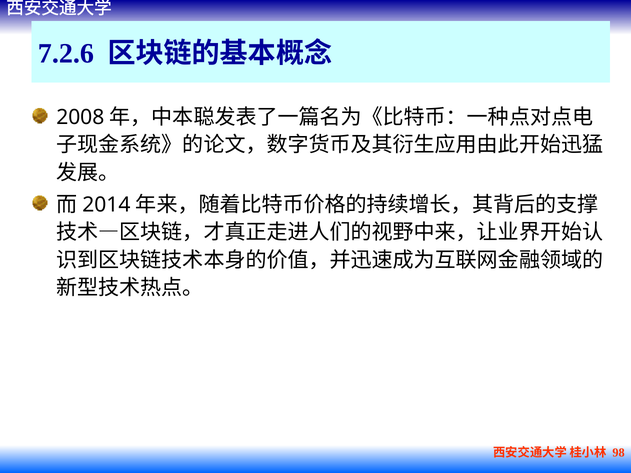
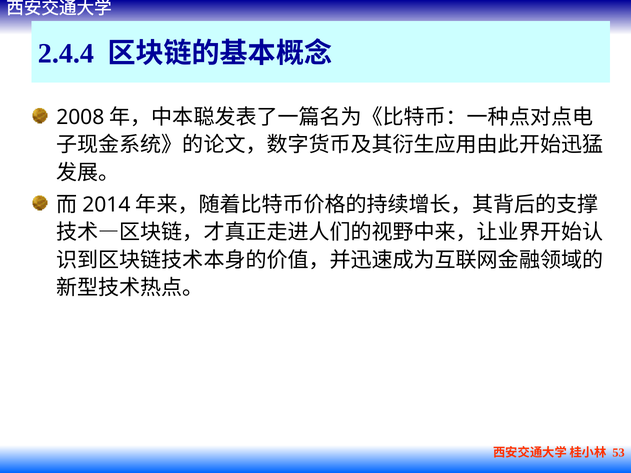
7.2.6: 7.2.6 -> 2.4.4
98: 98 -> 53
